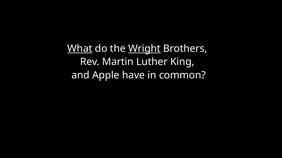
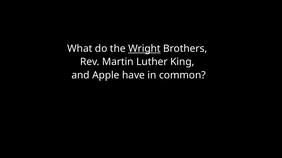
What underline: present -> none
